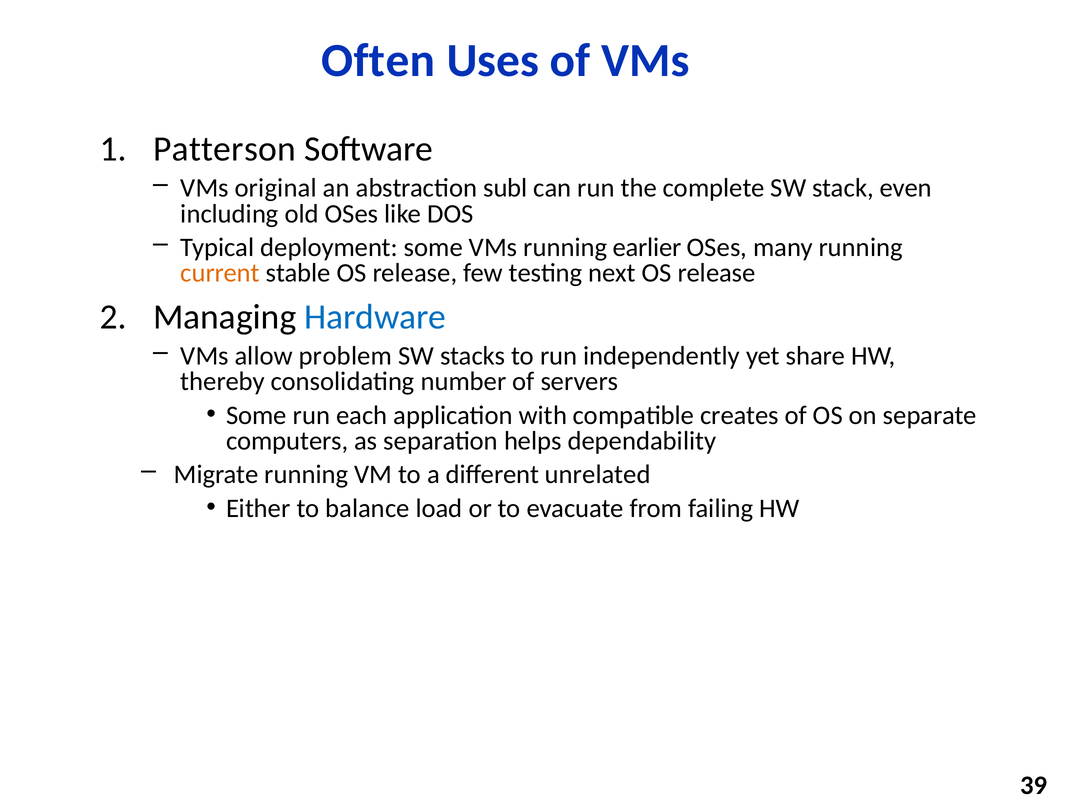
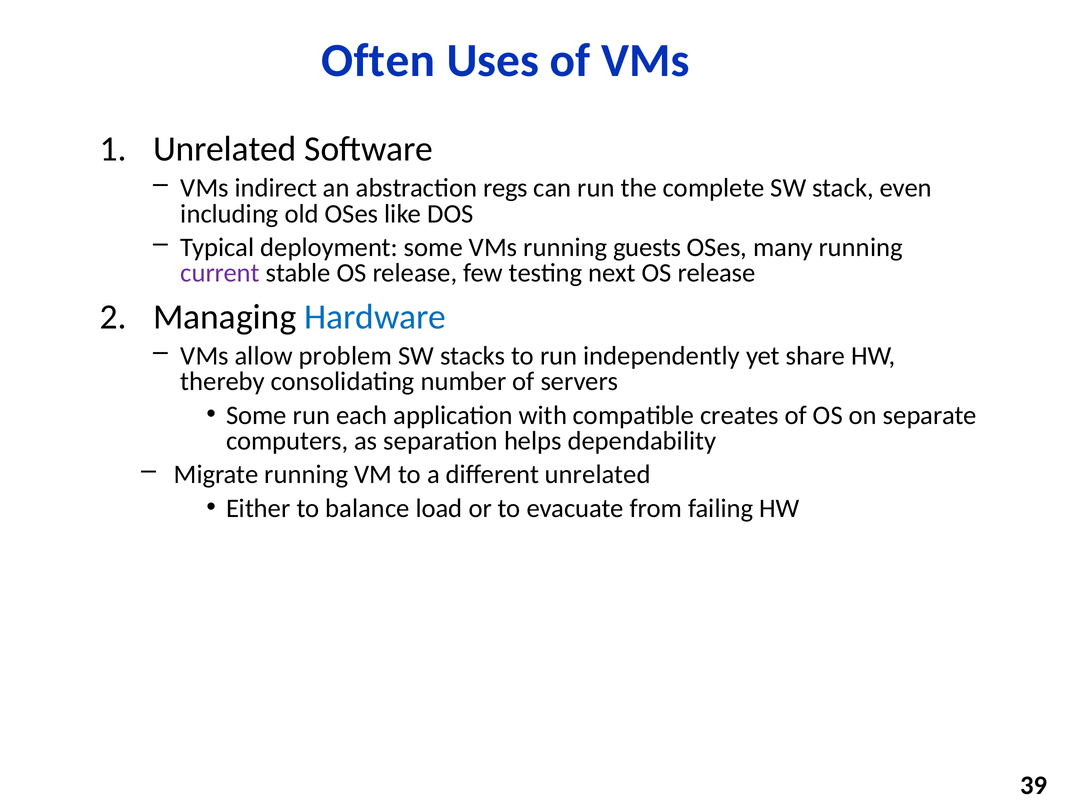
Patterson at (225, 149): Patterson -> Unrelated
original: original -> indirect
subl: subl -> regs
earlier: earlier -> guests
current colour: orange -> purple
